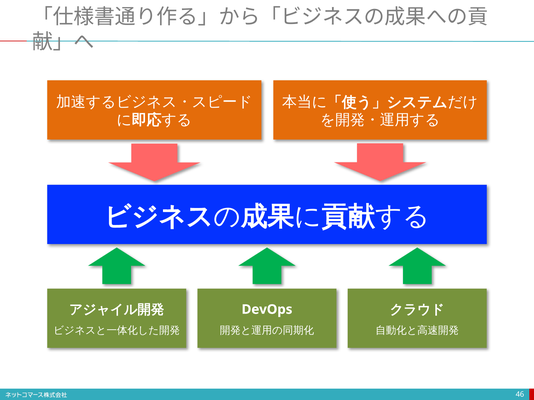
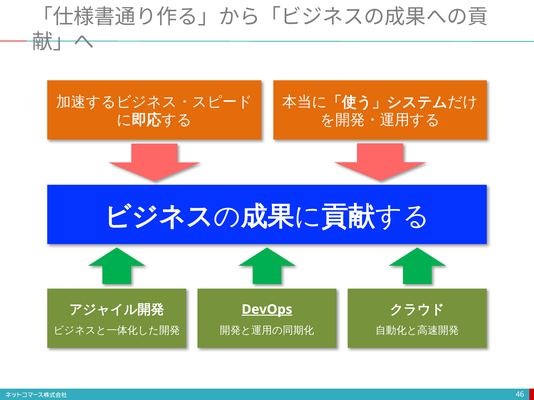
DevOps underline: none -> present
